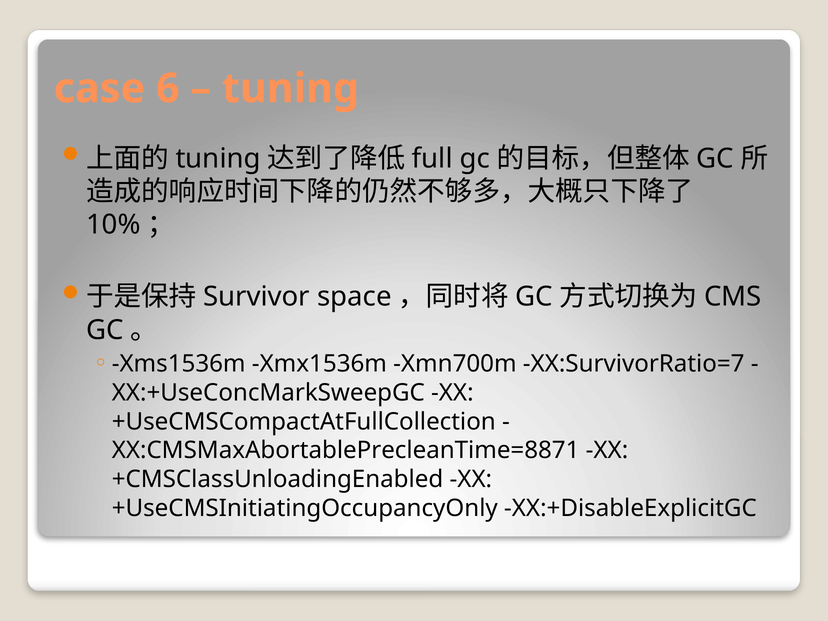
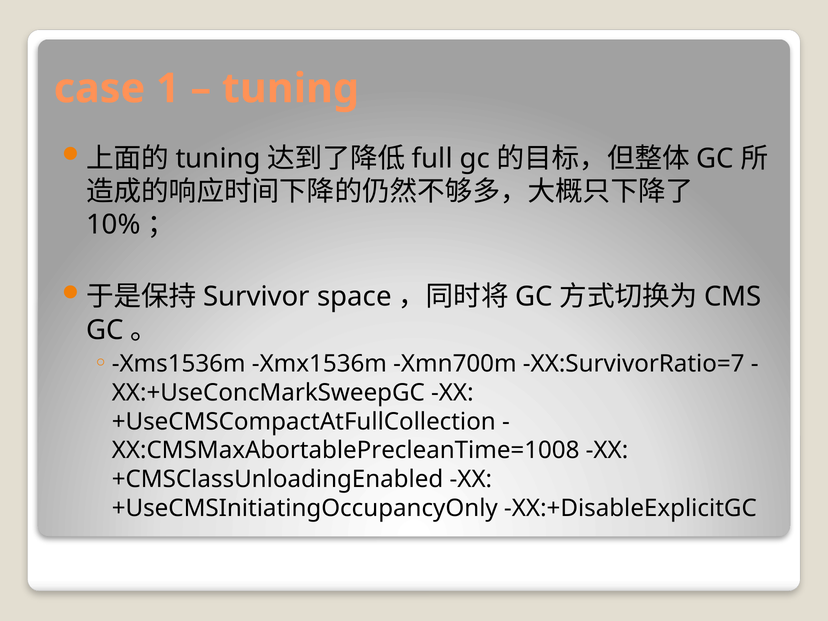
6: 6 -> 1
XX:CMSMaxAbortablePrecleanTime=8871: XX:CMSMaxAbortablePrecleanTime=8871 -> XX:CMSMaxAbortablePrecleanTime=1008
